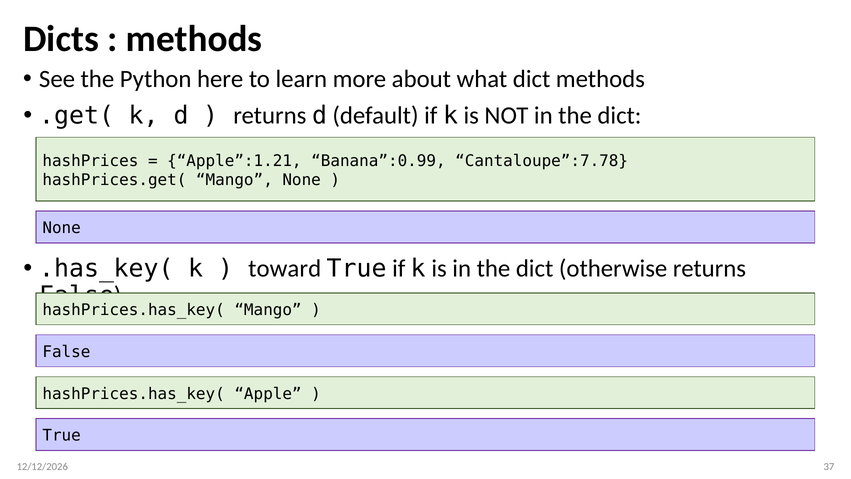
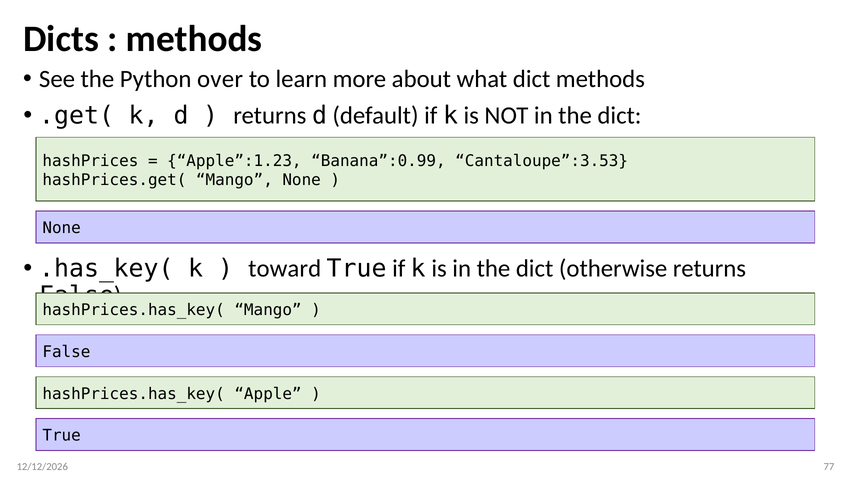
here: here -> over
Apple”:1.21: Apple”:1.21 -> Apple”:1.23
Cantaloupe”:7.78: Cantaloupe”:7.78 -> Cantaloupe”:3.53
37: 37 -> 77
